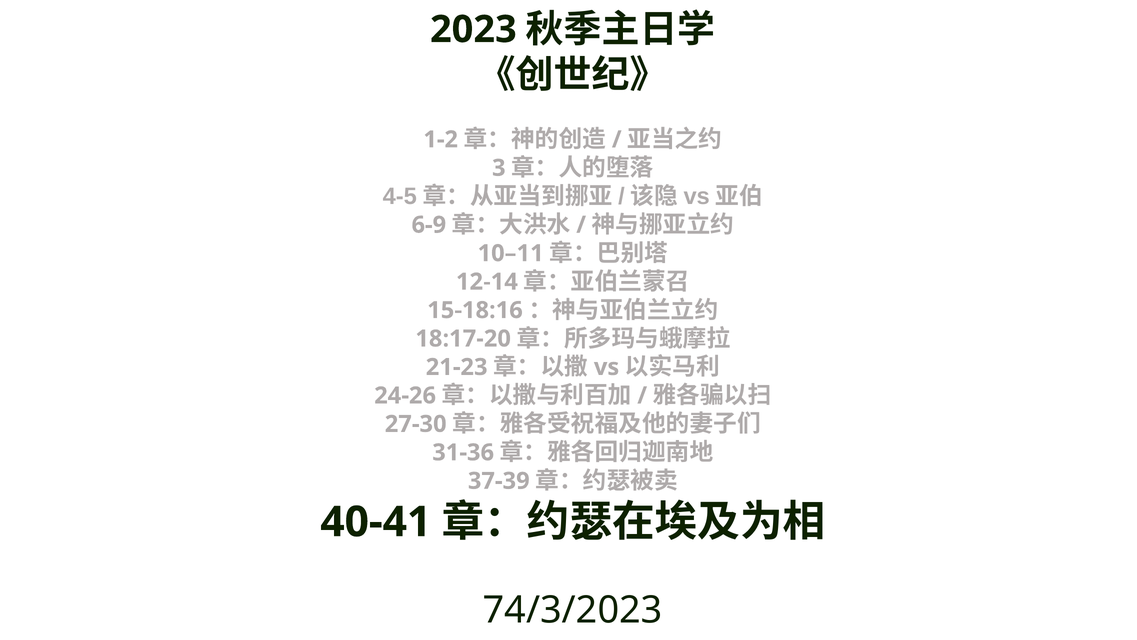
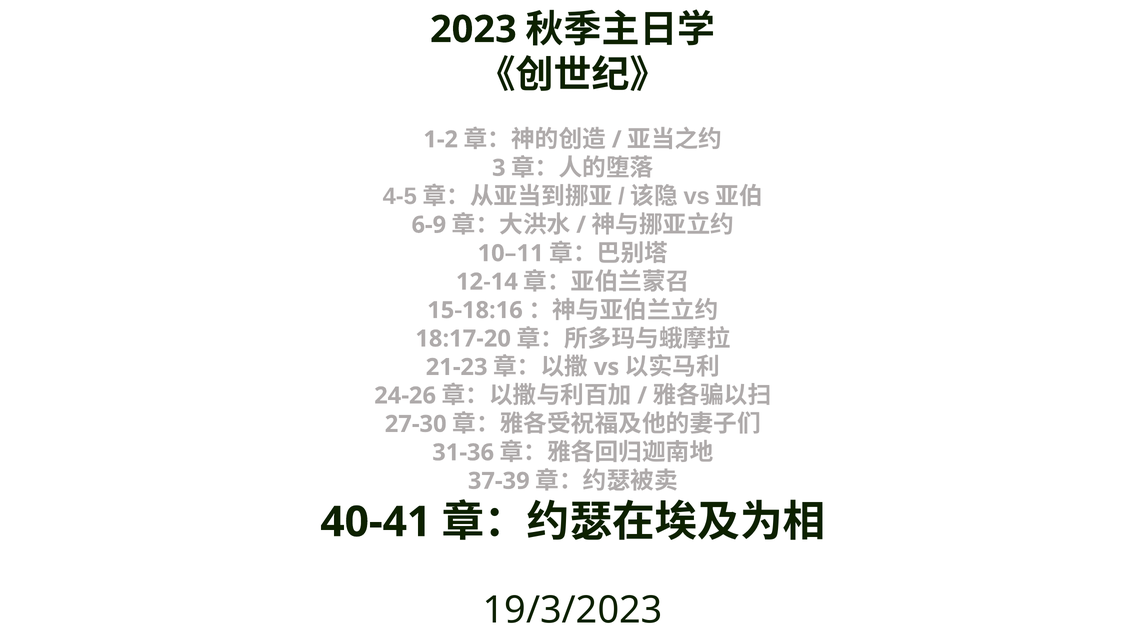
74/3/2023: 74/3/2023 -> 19/3/2023
